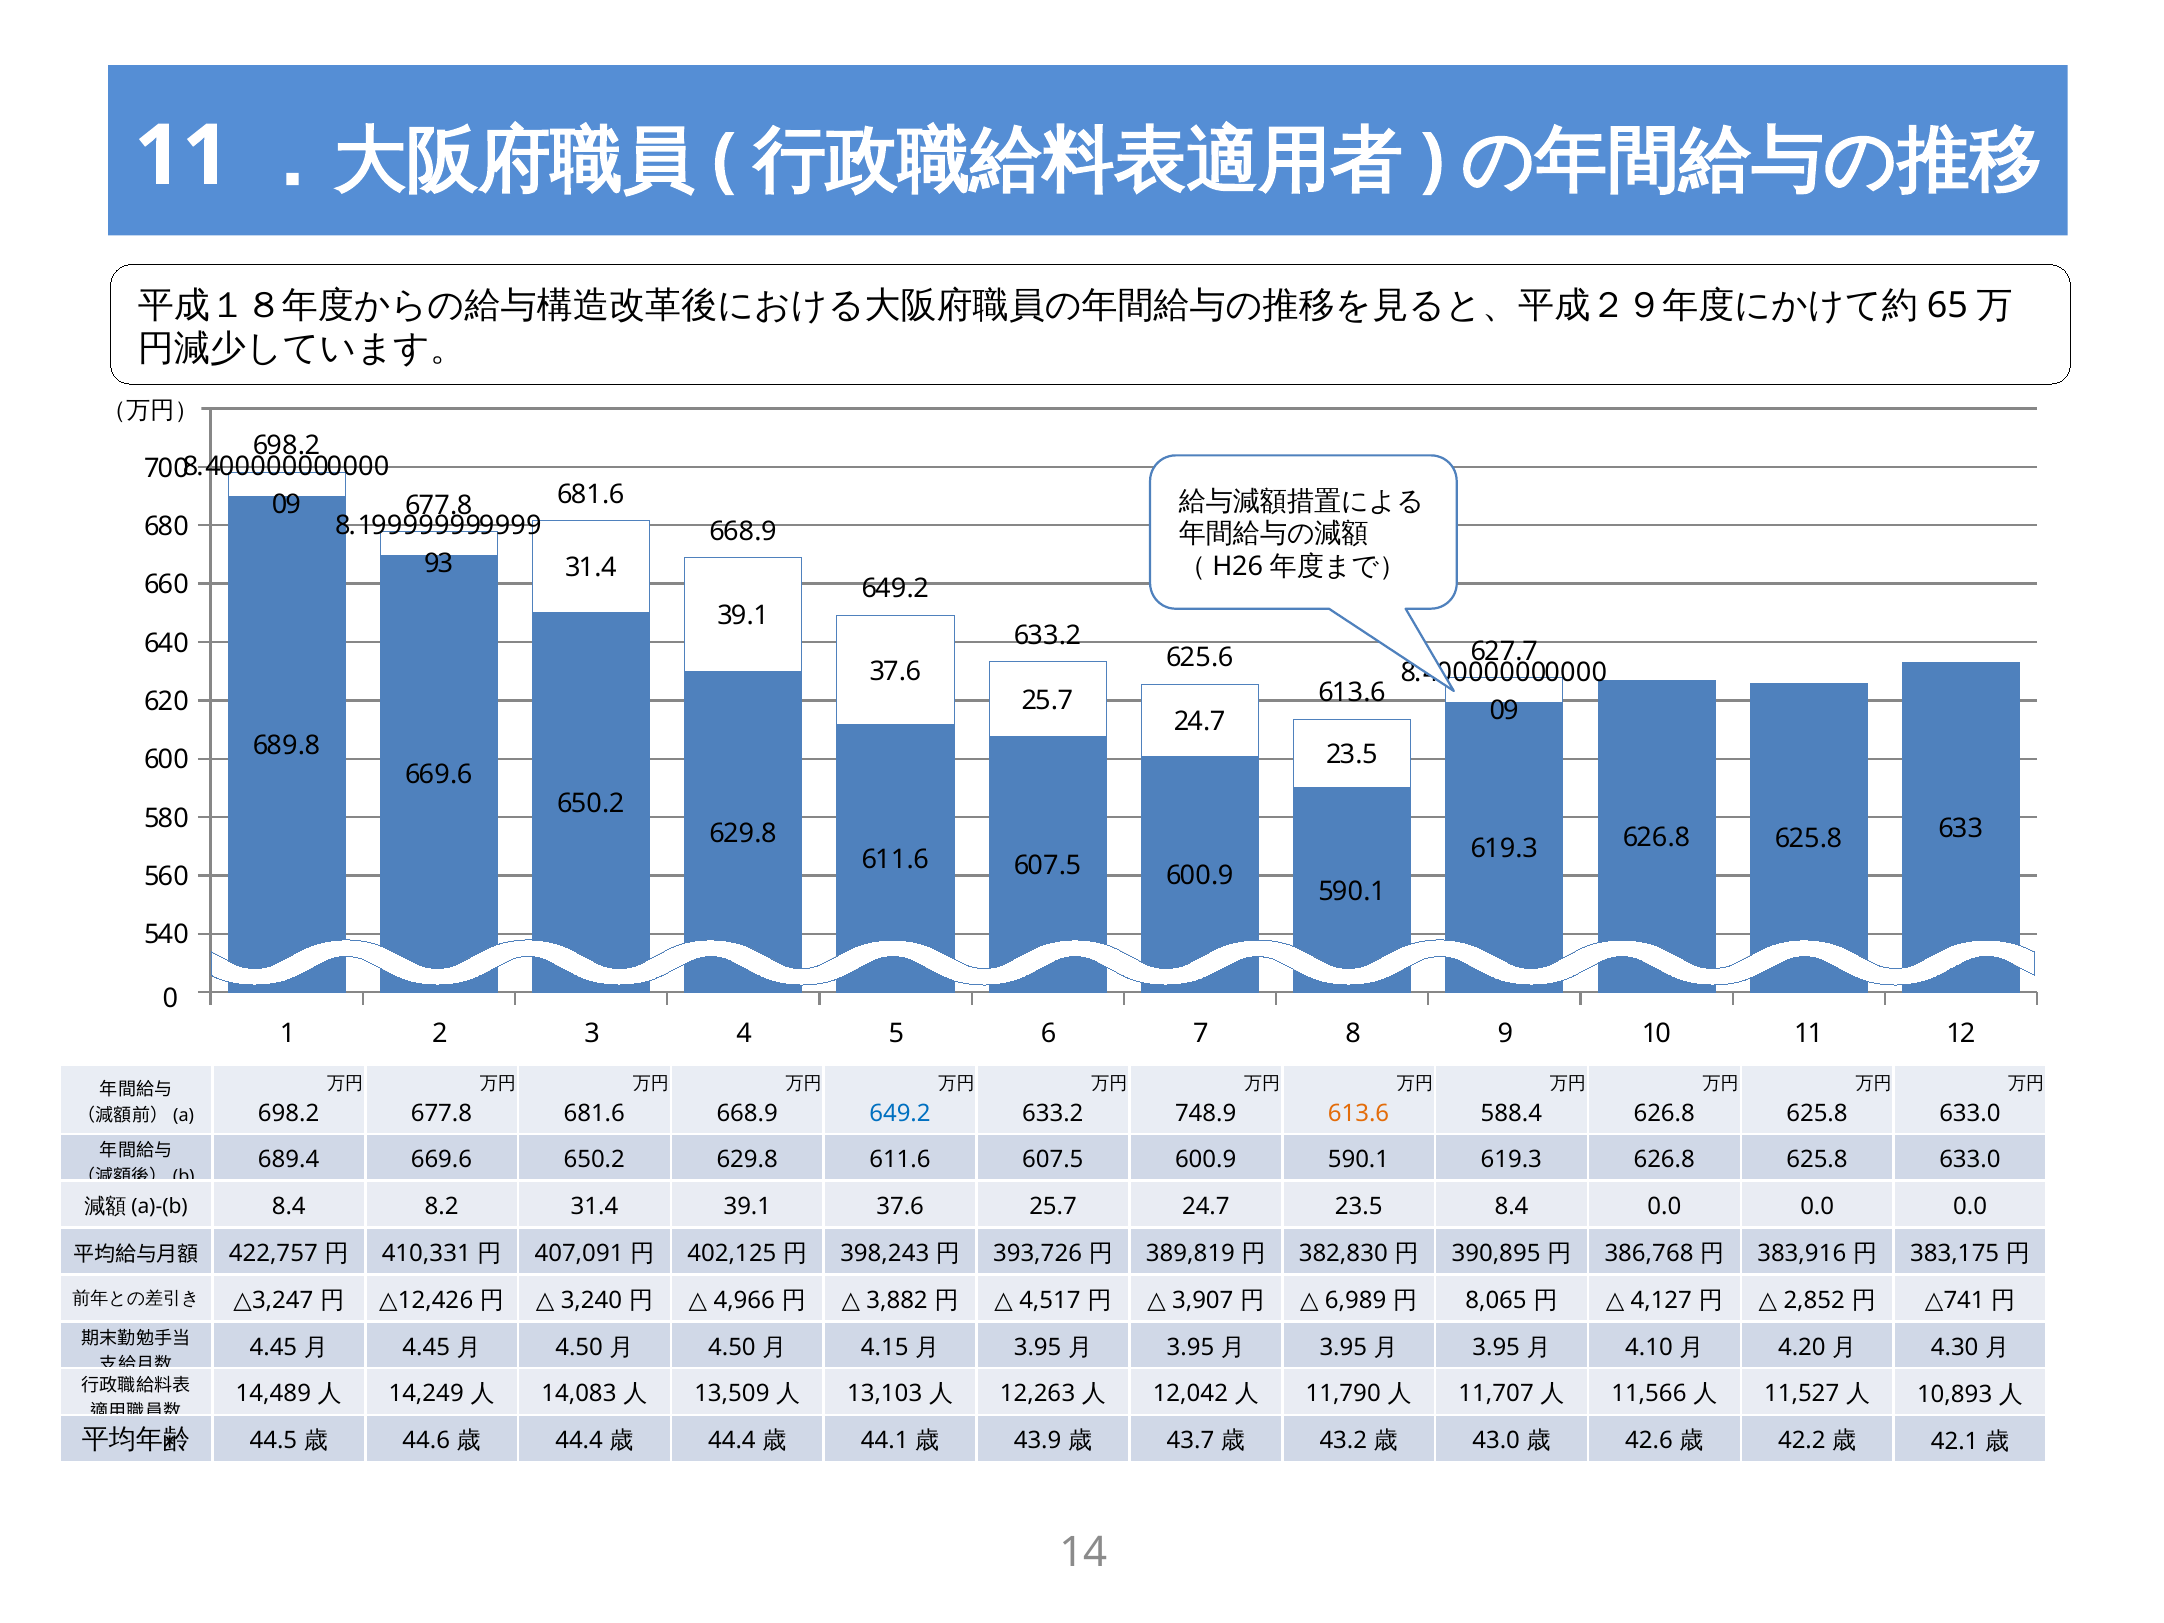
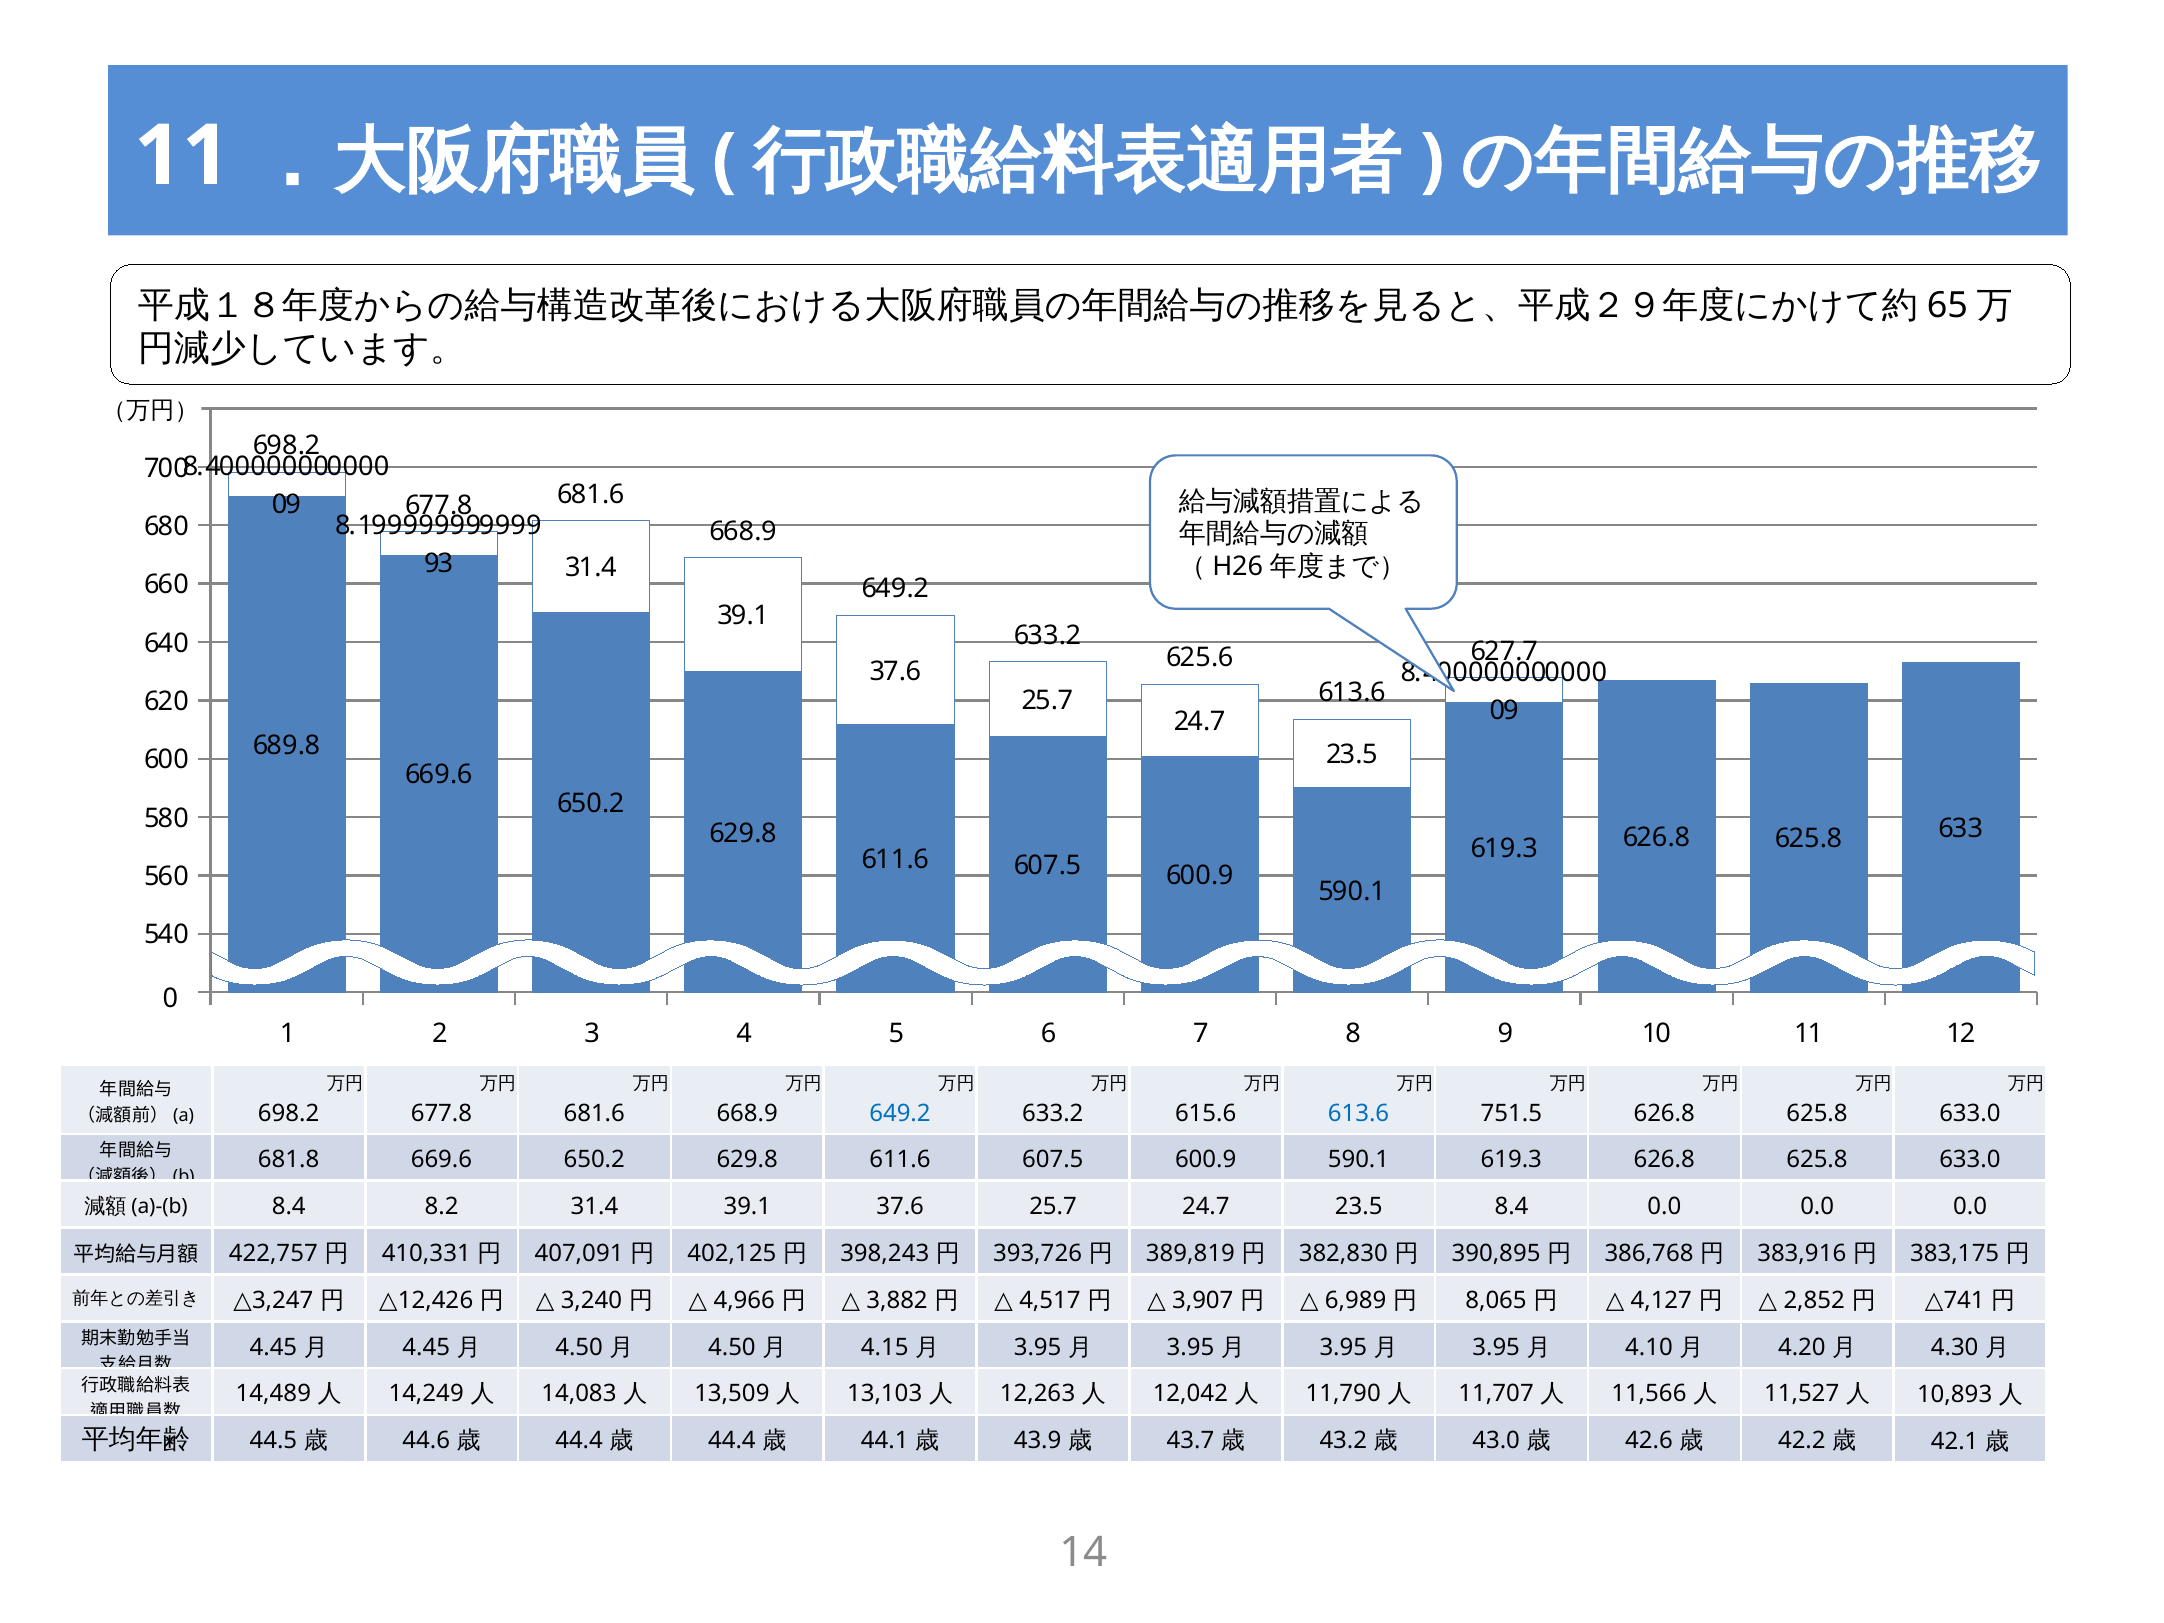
748.9: 748.9 -> 615.6
613.6 at (1359, 1113) colour: orange -> blue
588.4: 588.4 -> 751.5
689.4: 689.4 -> 681.8
